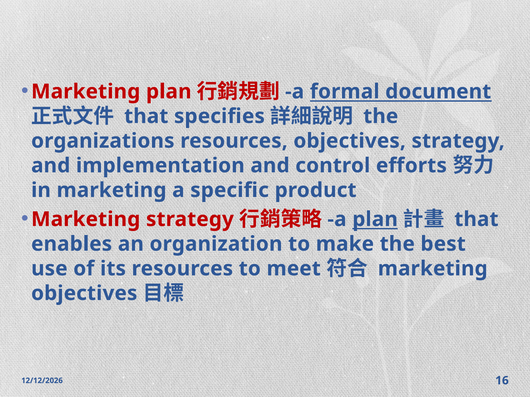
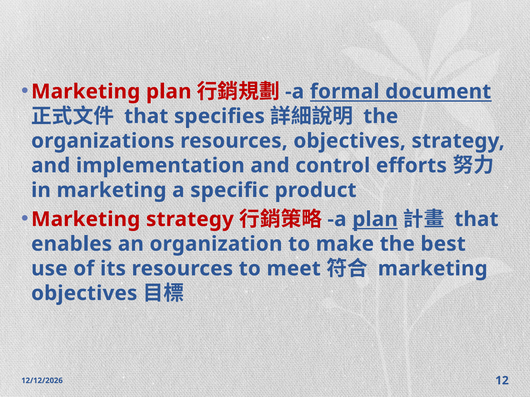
16: 16 -> 12
